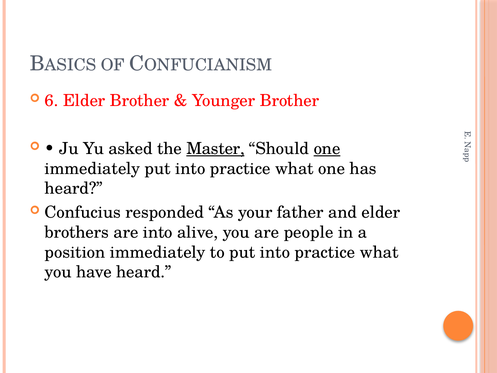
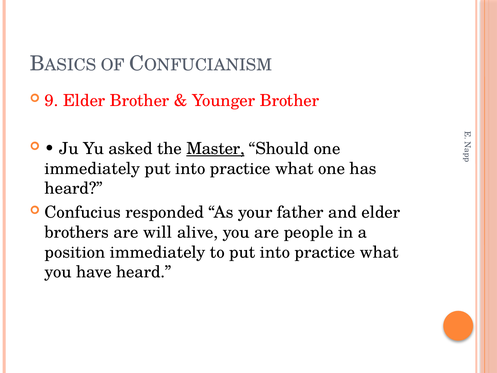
6: 6 -> 9
one at (327, 149) underline: present -> none
are into: into -> will
